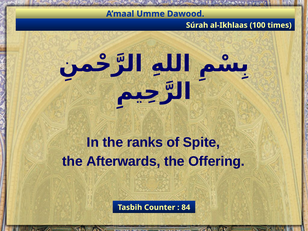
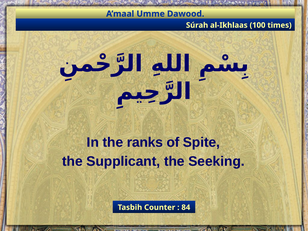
Afterwards: Afterwards -> Supplicant
Offering: Offering -> Seeking
